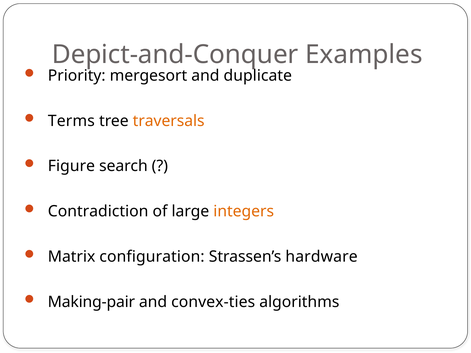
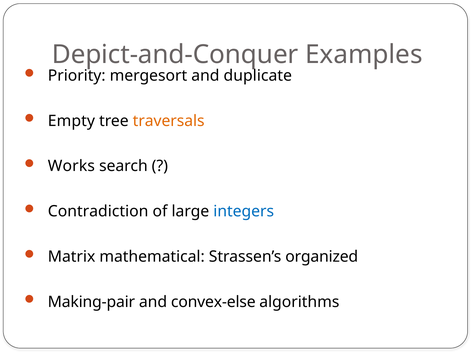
Terms: Terms -> Empty
Figure: Figure -> Works
integers colour: orange -> blue
configuration: configuration -> mathematical
hardware: hardware -> organized
convex-ties: convex-ties -> convex-else
